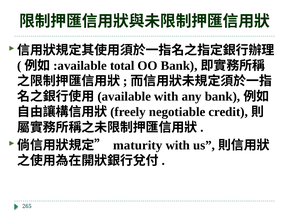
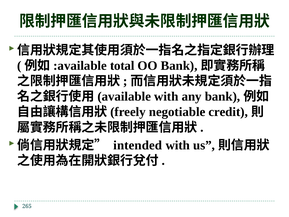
maturity: maturity -> intended
